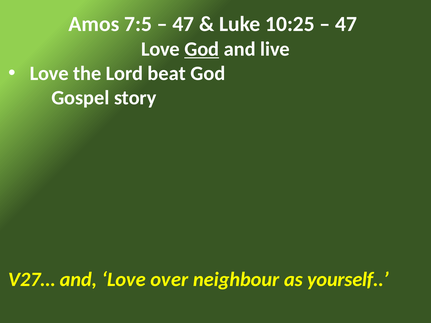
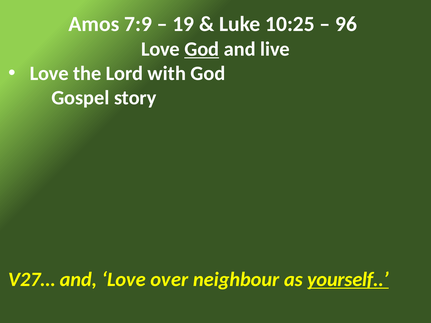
7:5: 7:5 -> 7:9
47 at (183, 24): 47 -> 19
47 at (346, 24): 47 -> 96
beat: beat -> with
yourself underline: none -> present
